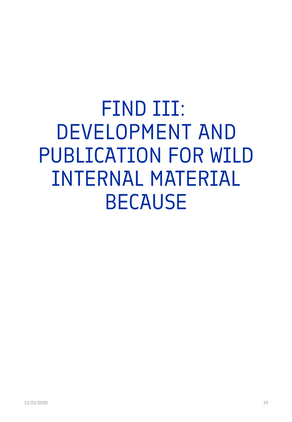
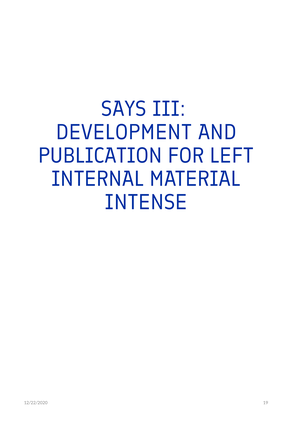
FIND: FIND -> SAYS
WILD: WILD -> LEFT
BECAUSE: BECAUSE -> INTENSE
